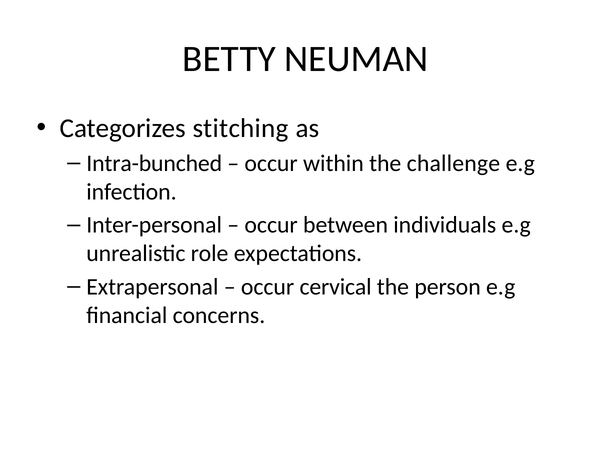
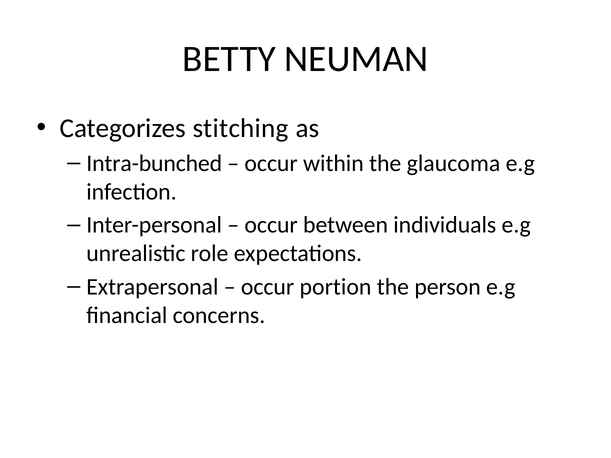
challenge: challenge -> glaucoma
cervical: cervical -> portion
